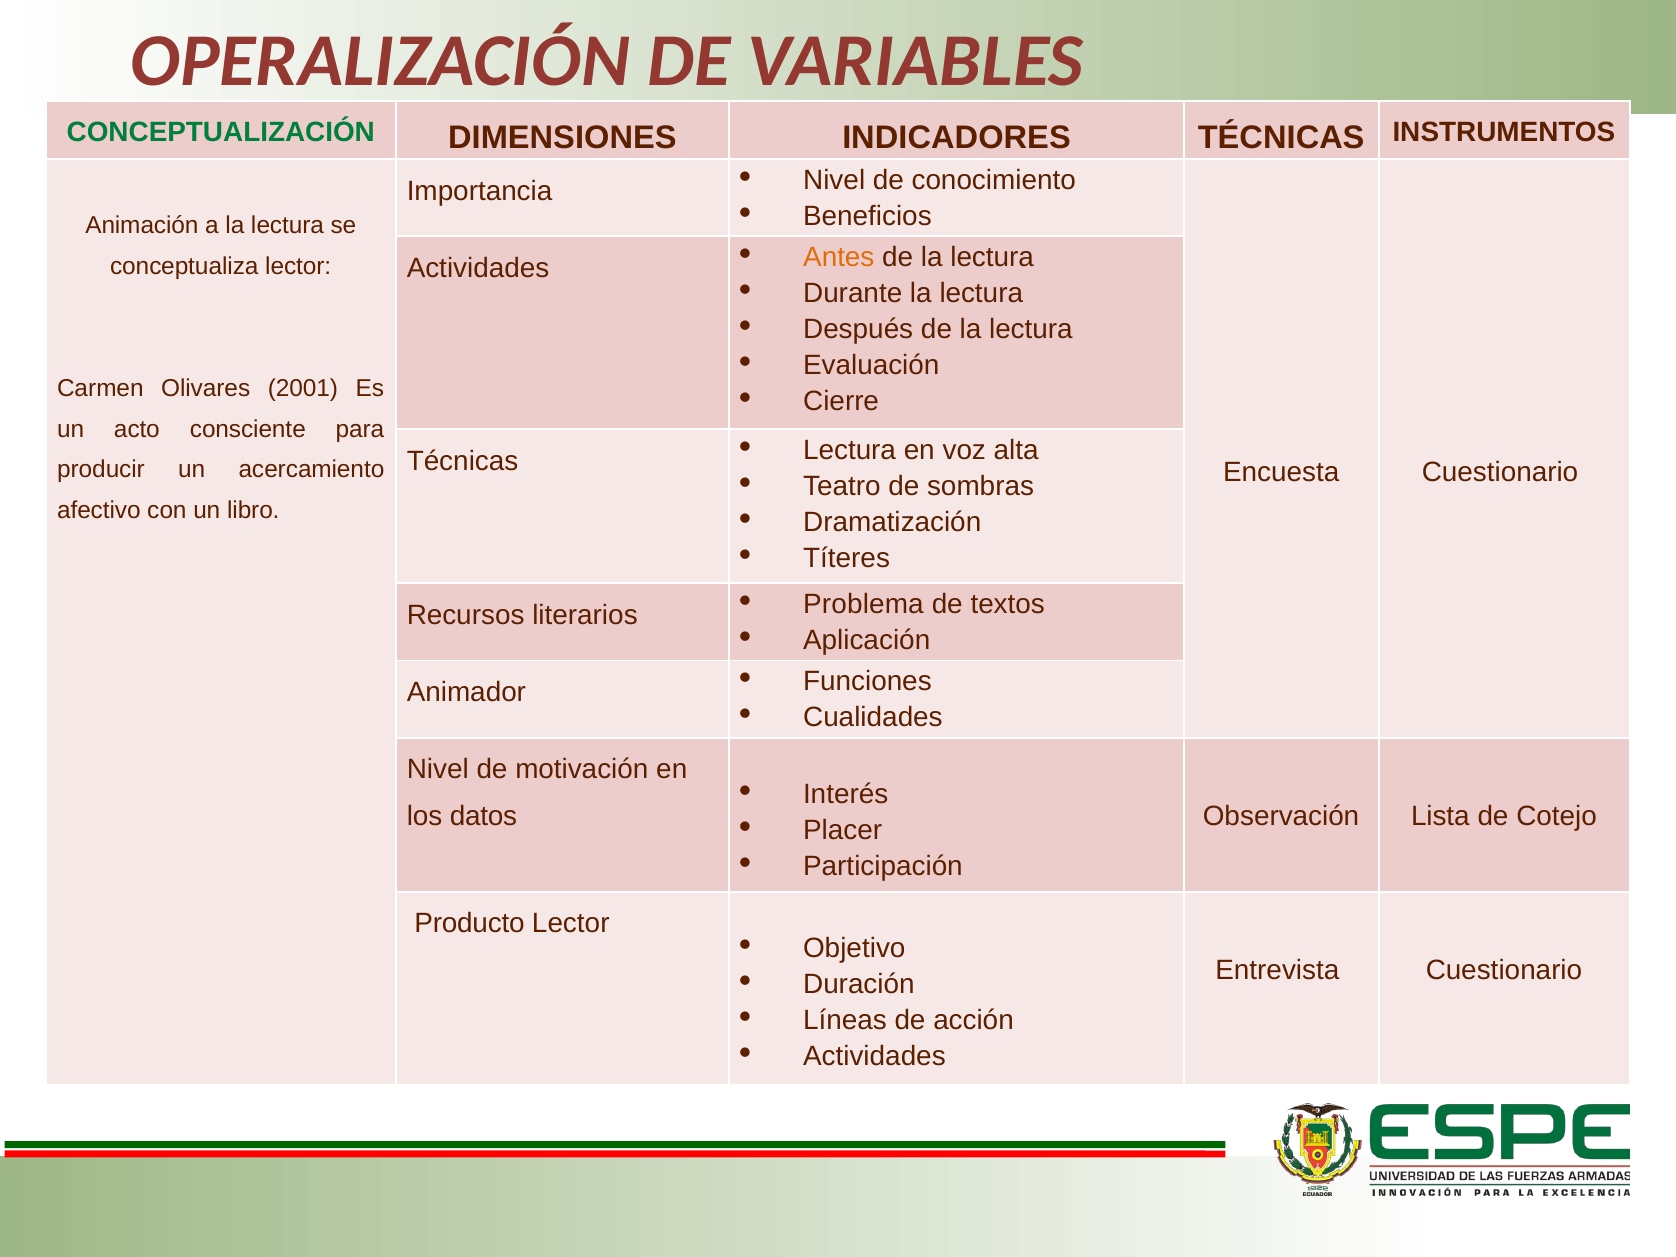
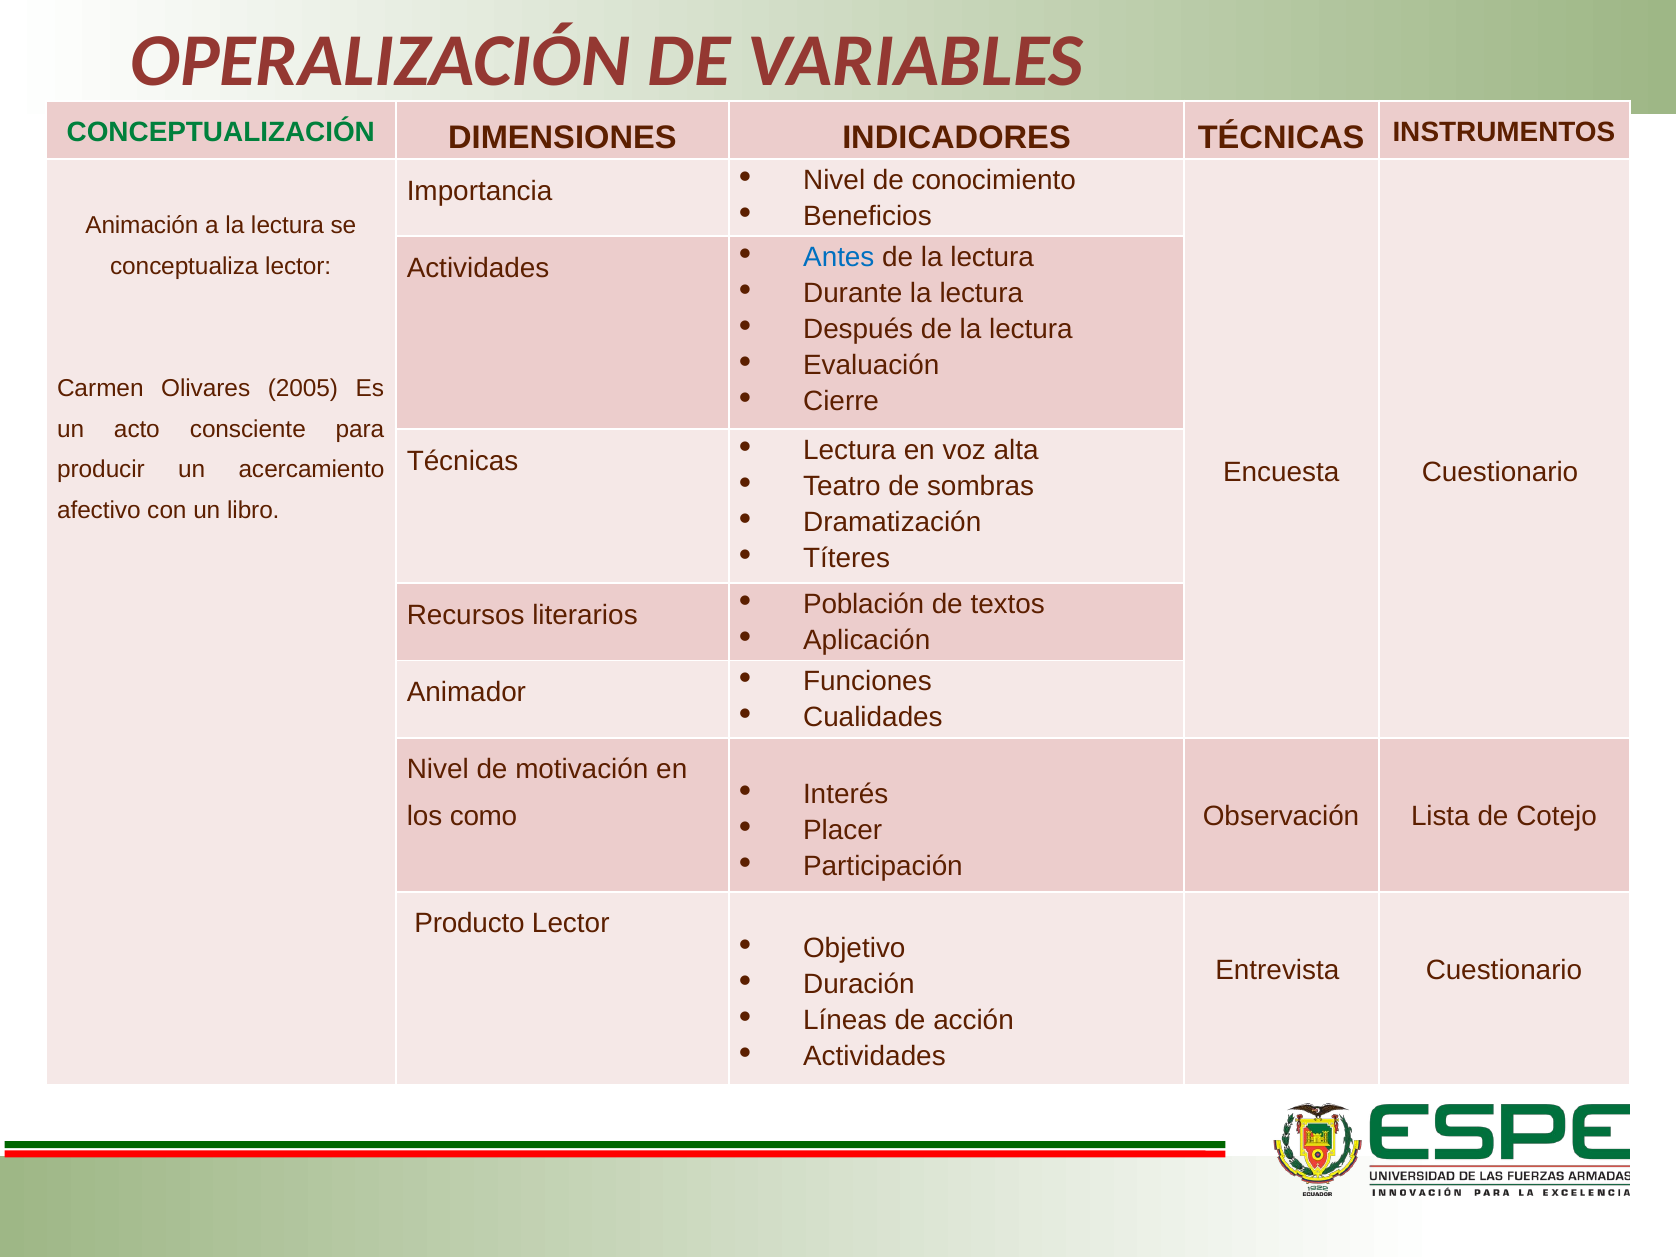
Antes colour: orange -> blue
2001: 2001 -> 2005
Problema: Problema -> Población
datos: datos -> como
